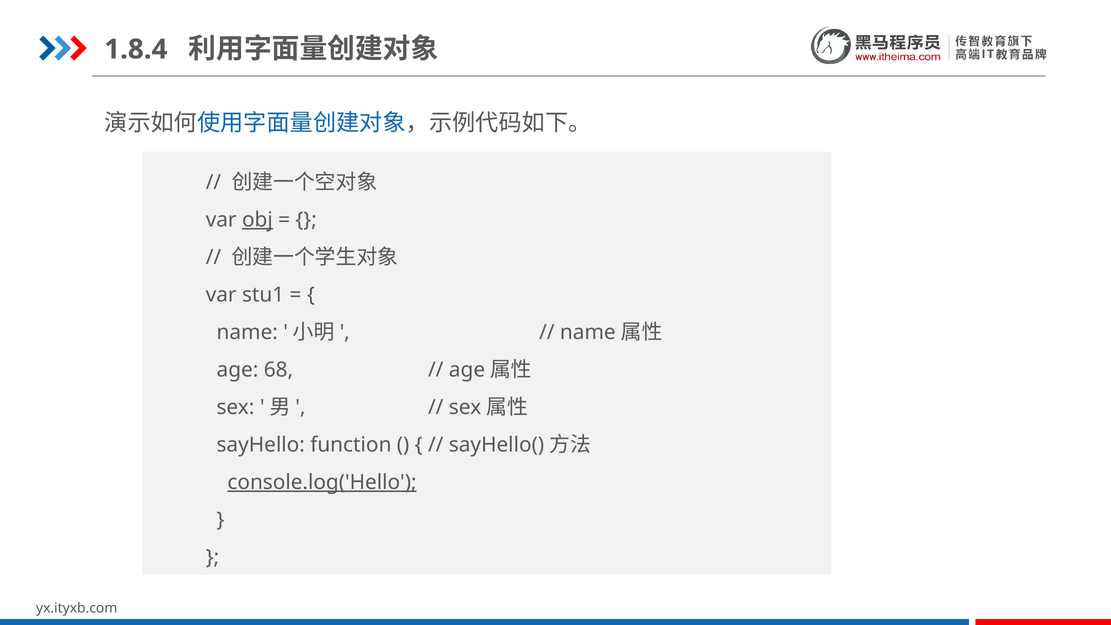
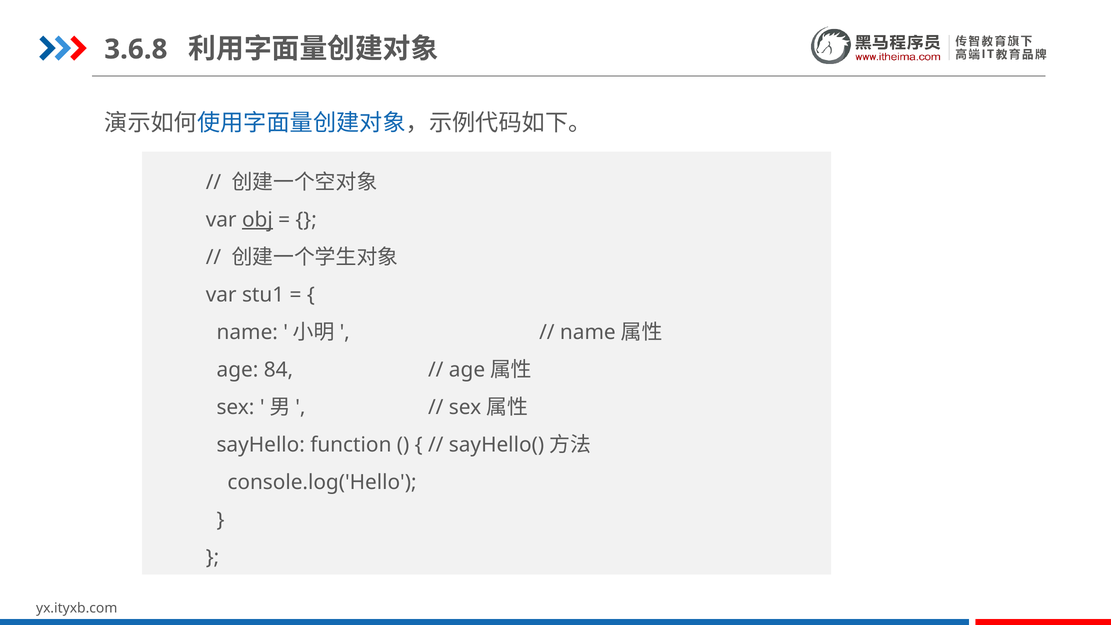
1.8.4: 1.8.4 -> 3.6.8
68: 68 -> 84
console.log('Hello underline: present -> none
